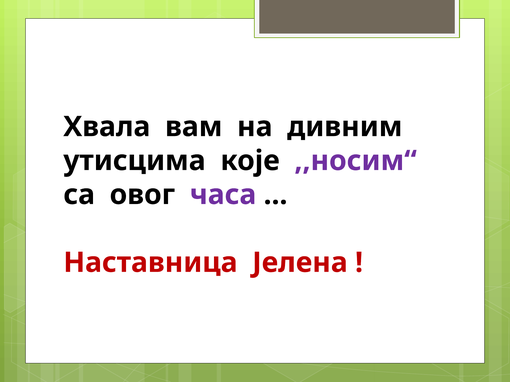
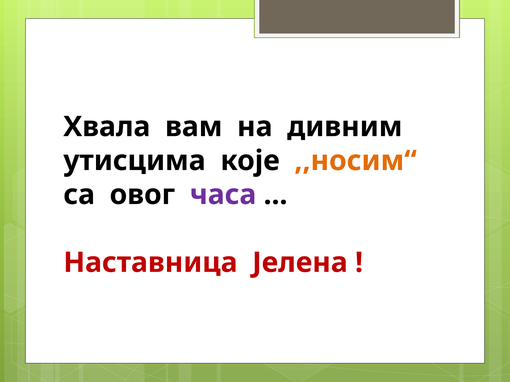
,,носим“ colour: purple -> orange
